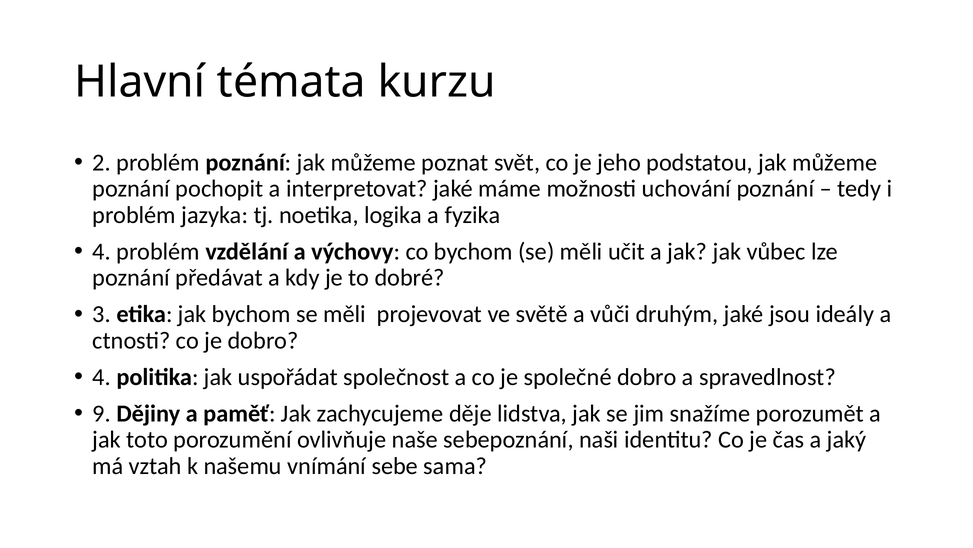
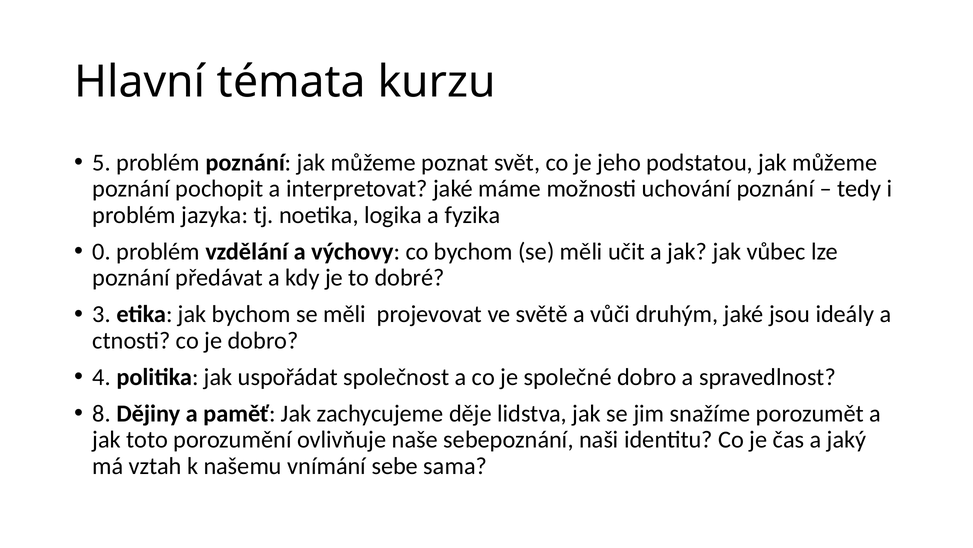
2: 2 -> 5
4 at (102, 251): 4 -> 0
9: 9 -> 8
